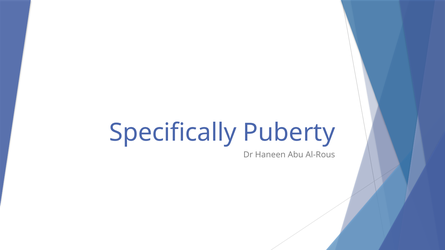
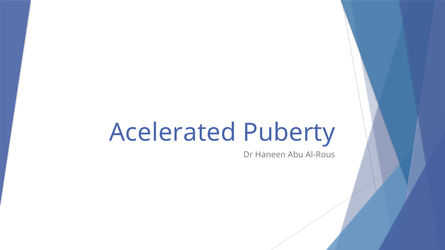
Specifically: Specifically -> Acelerated
